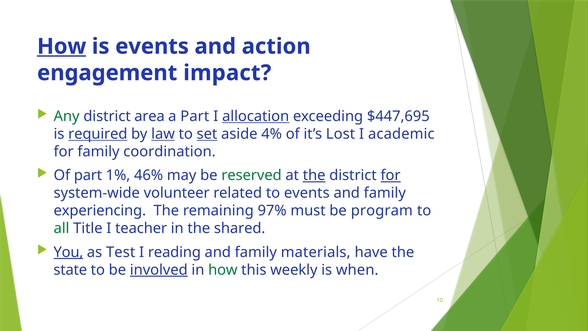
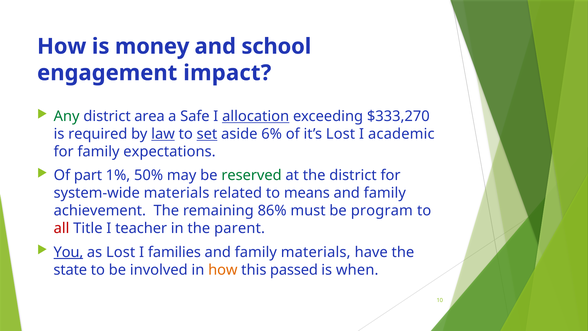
How at (62, 46) underline: present -> none
is events: events -> money
action: action -> school
a Part: Part -> Safe
$447,695: $447,695 -> $333,270
required underline: present -> none
4%: 4% -> 6%
coordination: coordination -> expectations
46%: 46% -> 50%
the at (314, 175) underline: present -> none
for at (391, 175) underline: present -> none
system-wide volunteer: volunteer -> materials
to events: events -> means
experiencing: experiencing -> achievement
97%: 97% -> 86%
all colour: green -> red
shared: shared -> parent
as Test: Test -> Lost
reading: reading -> families
involved underline: present -> none
how at (223, 270) colour: green -> orange
weekly: weekly -> passed
